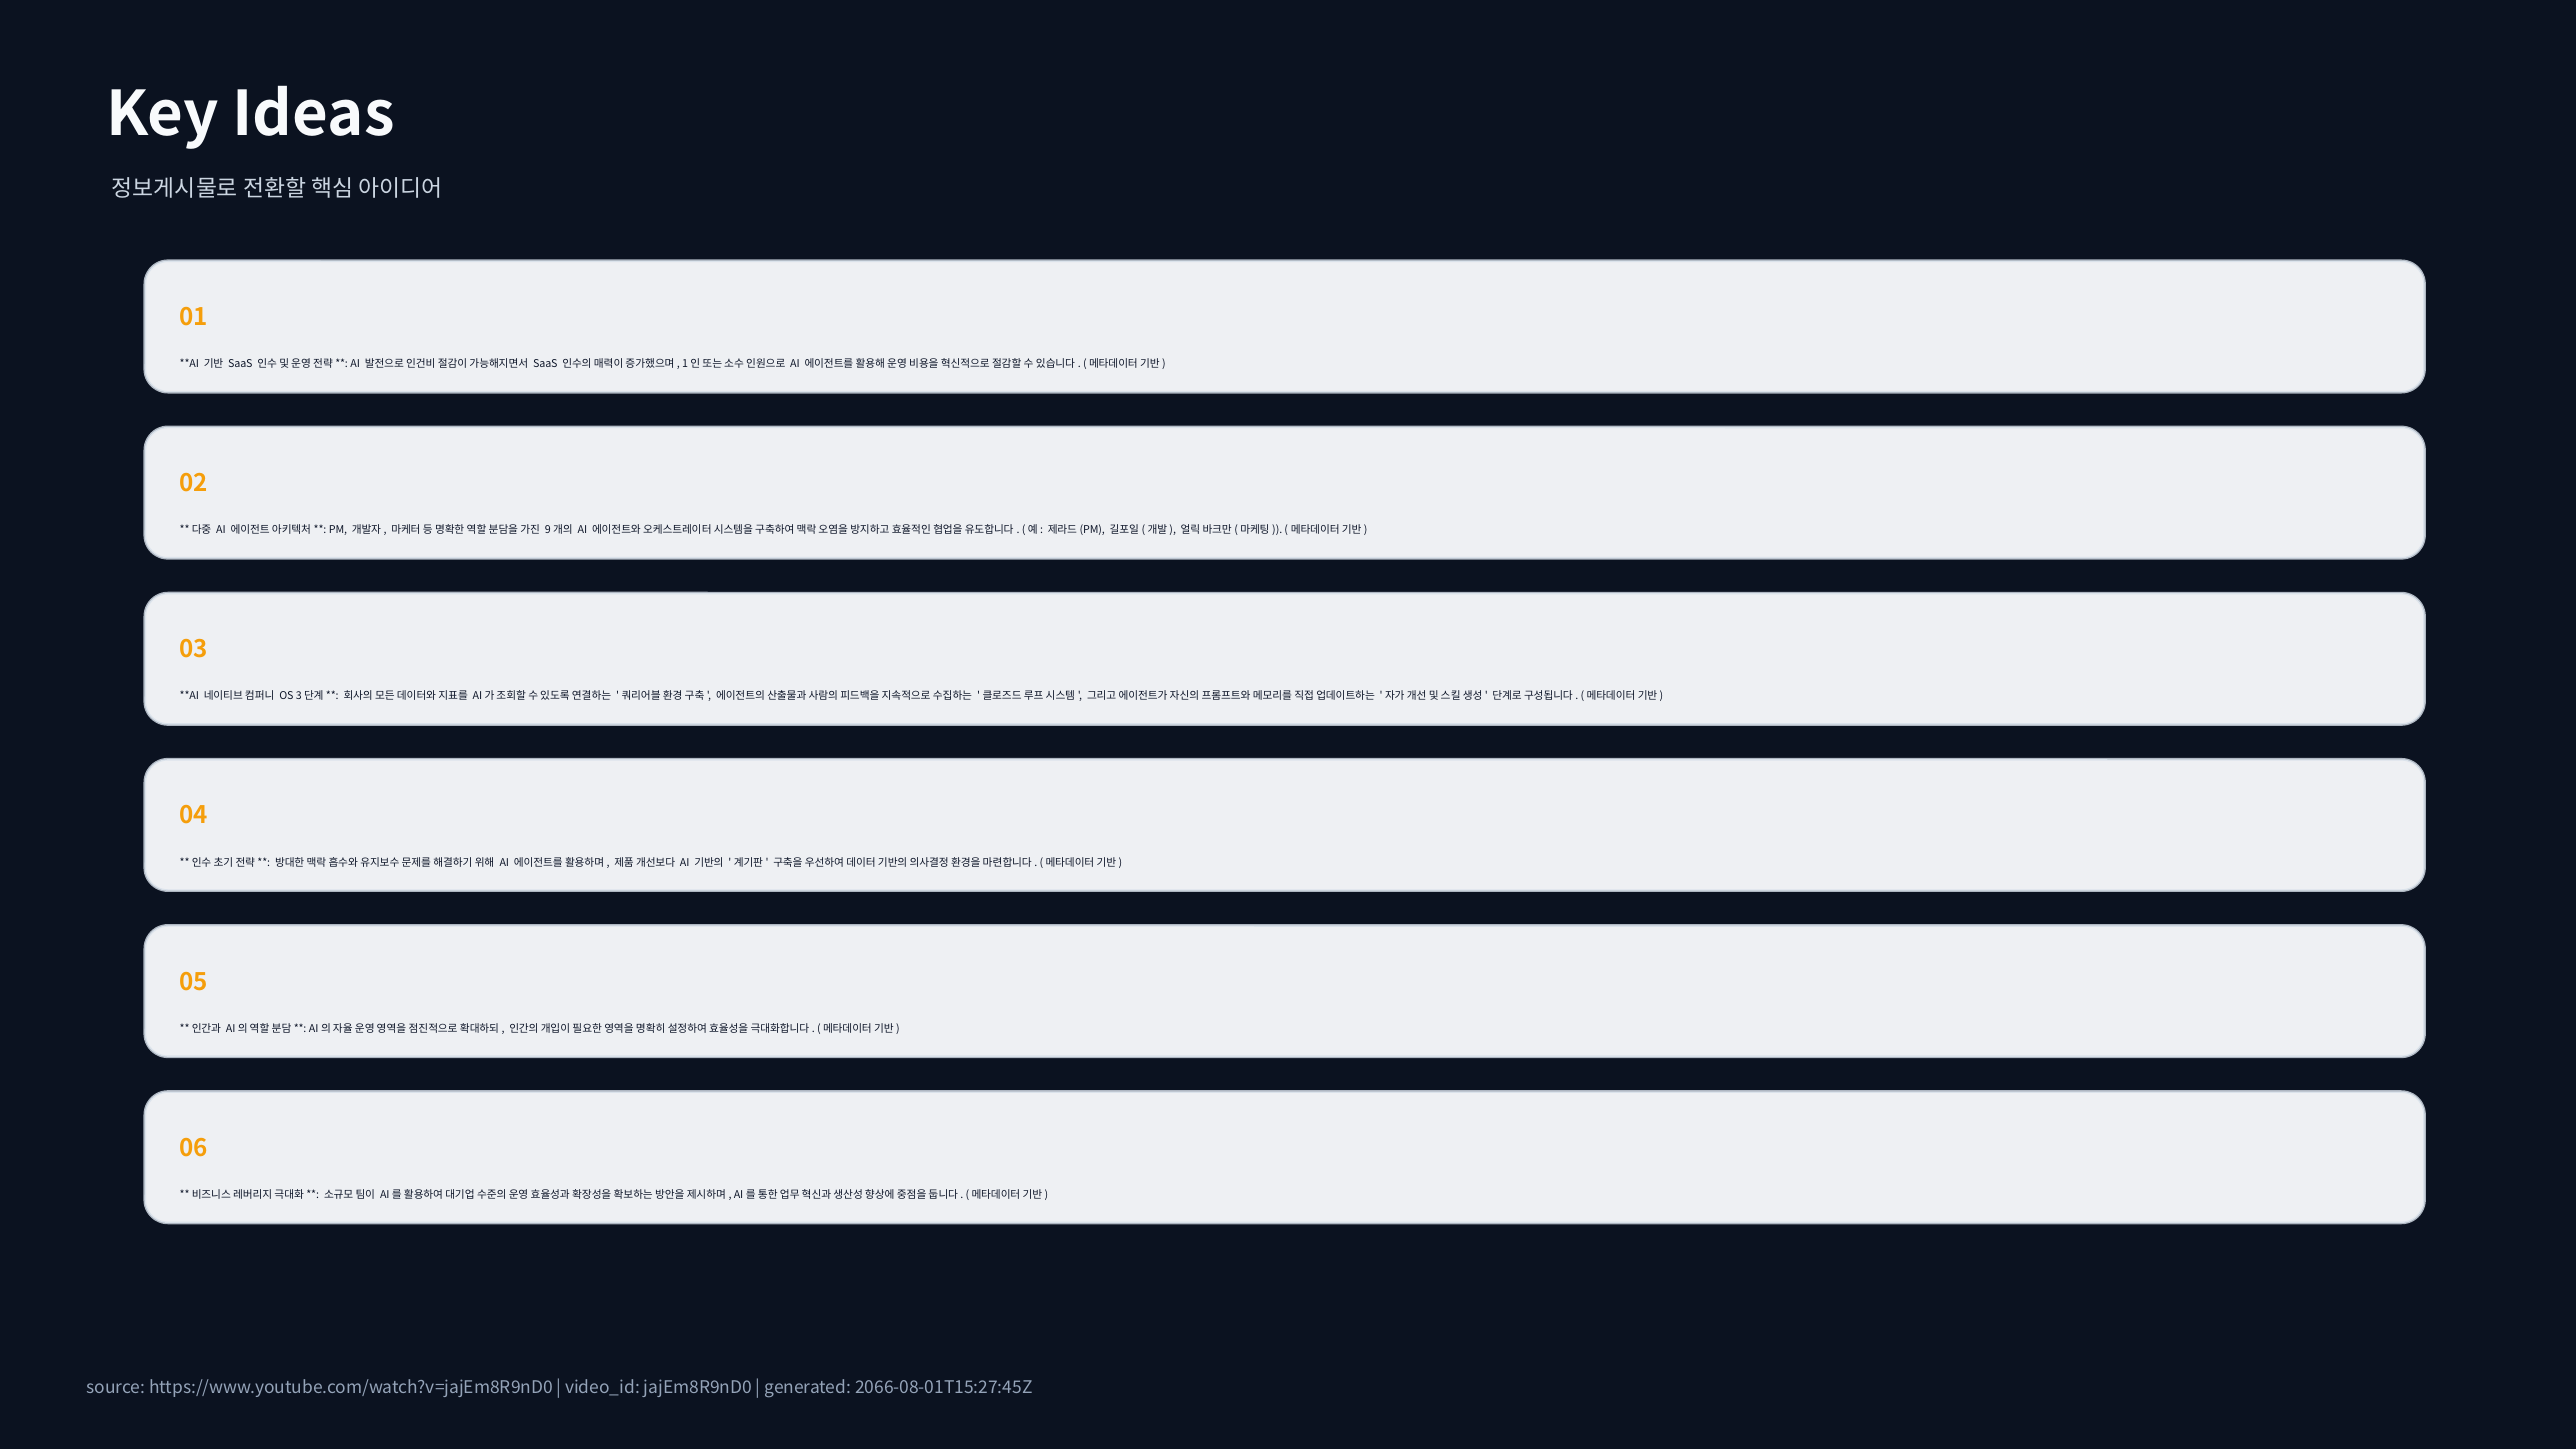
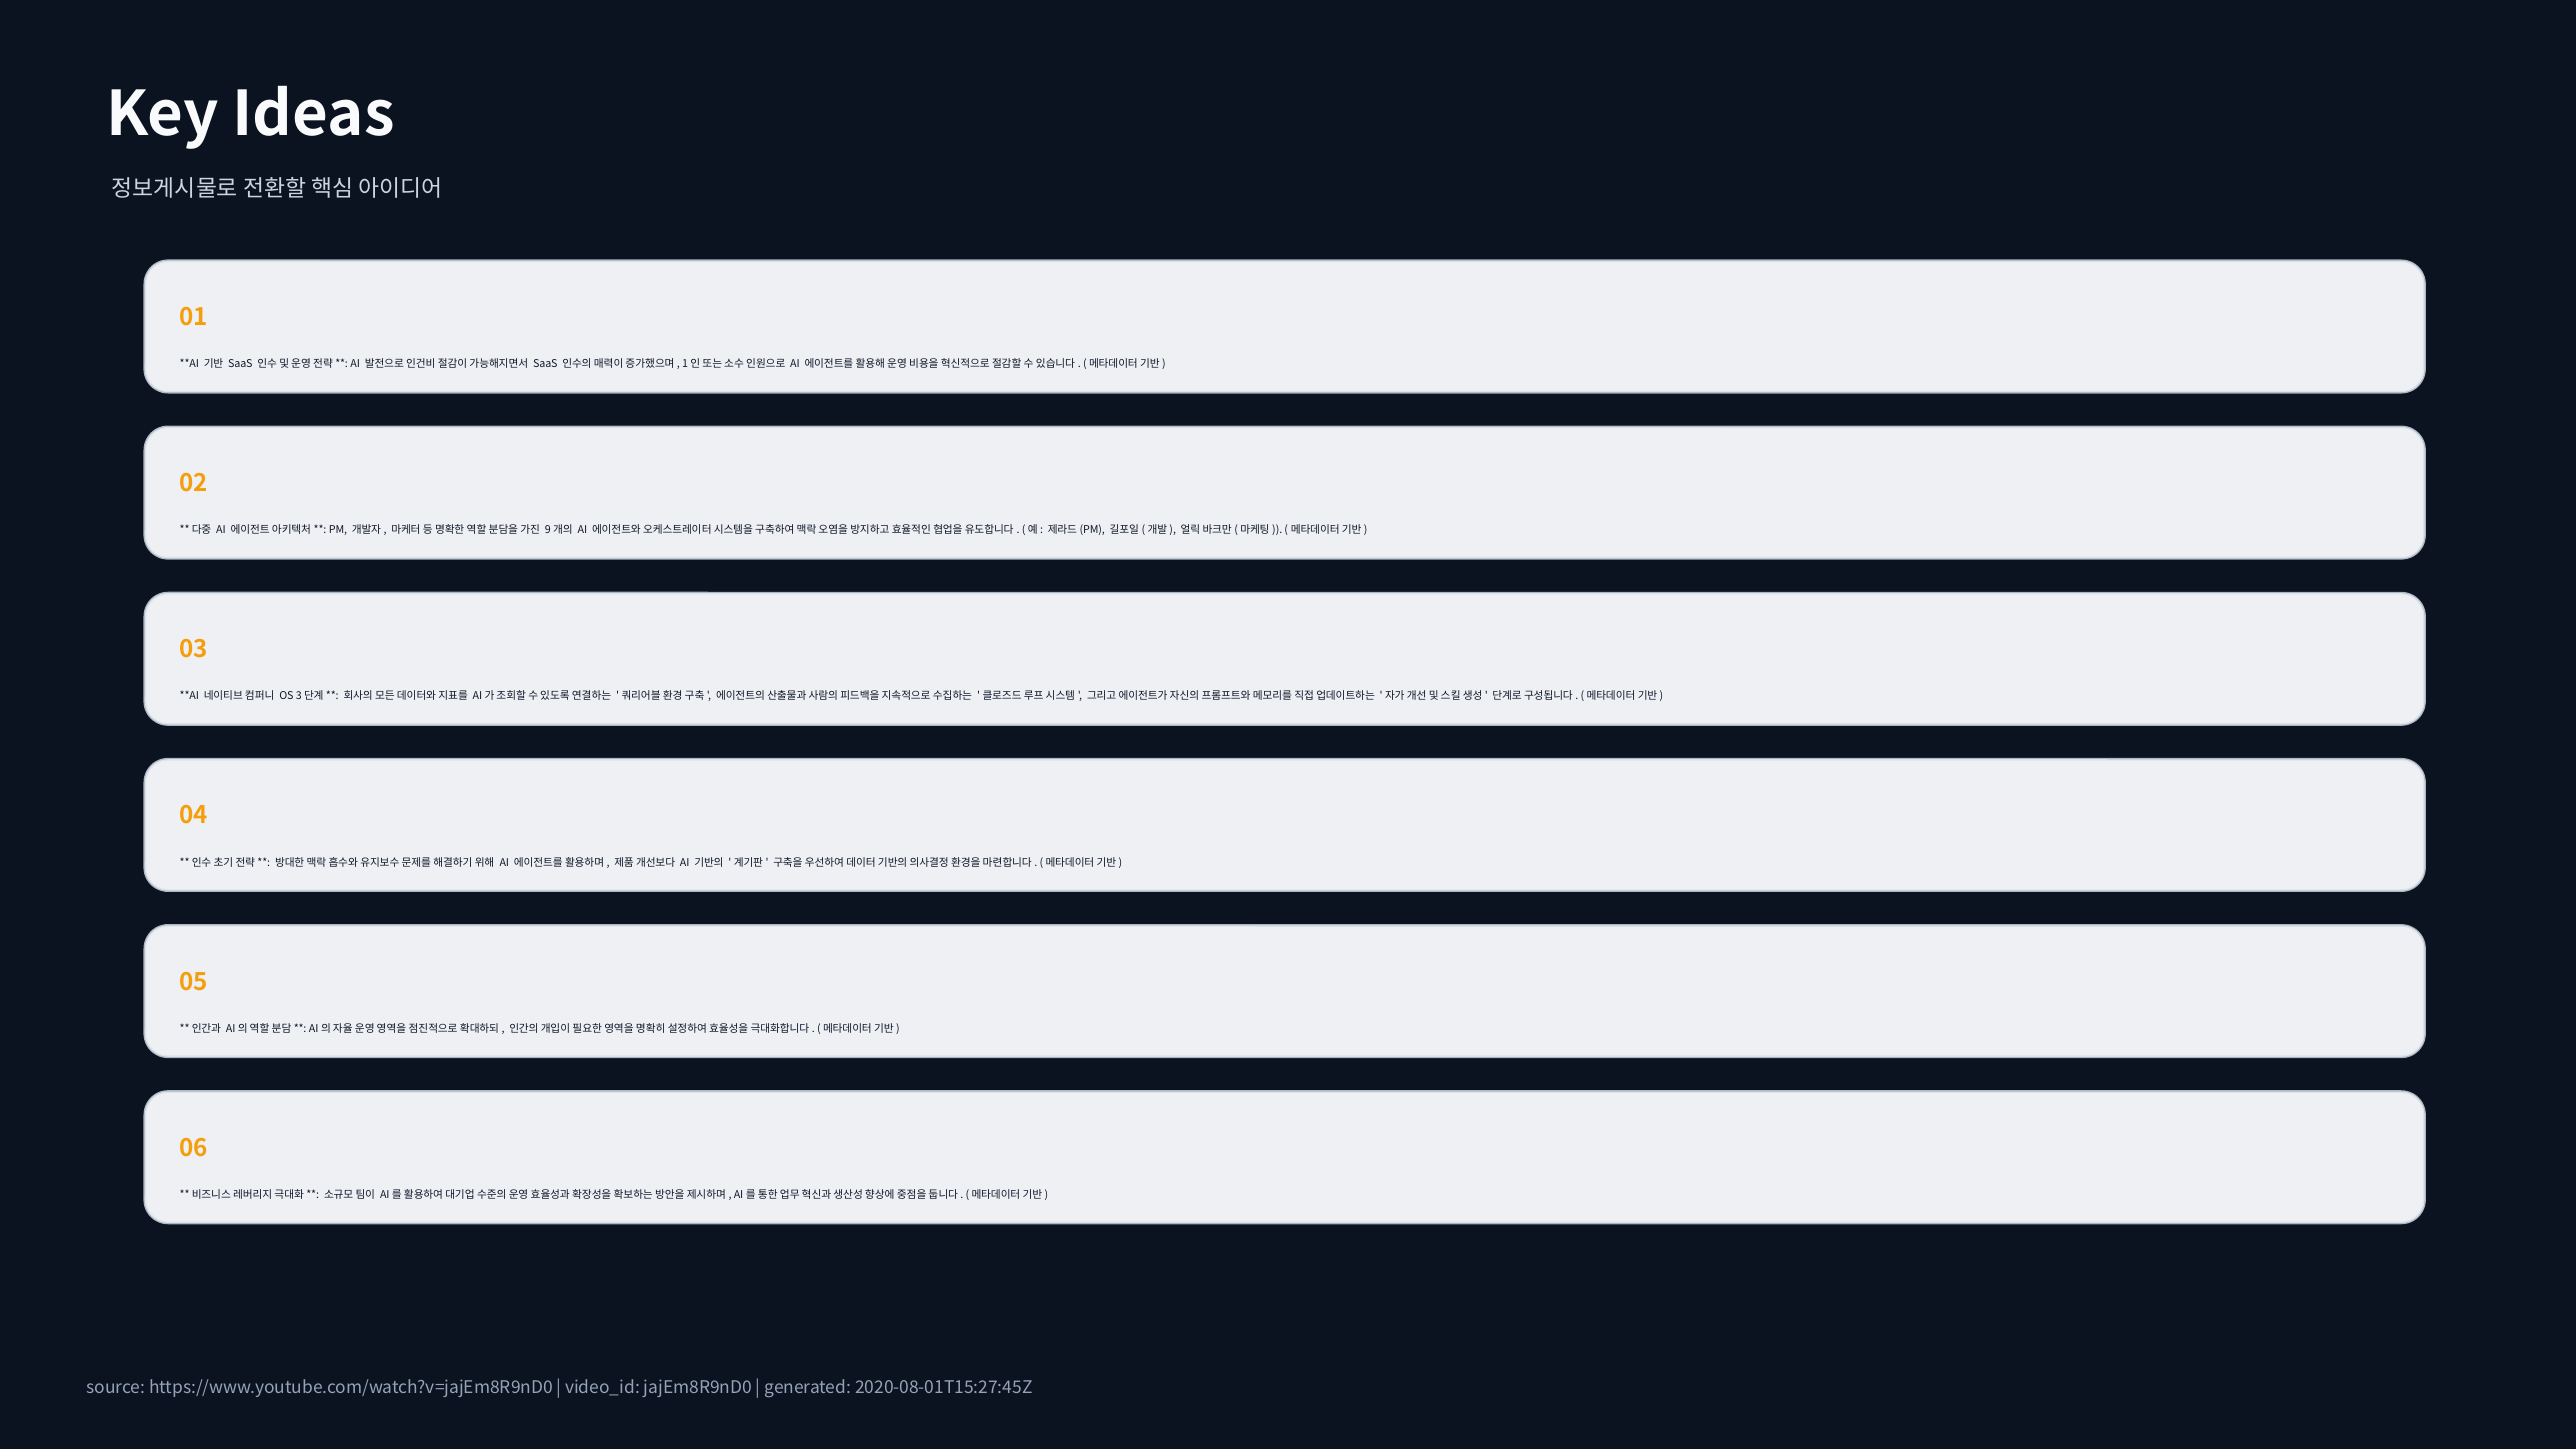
2066-08-01T15:27:45Z: 2066-08-01T15:27:45Z -> 2020-08-01T15:27:45Z
